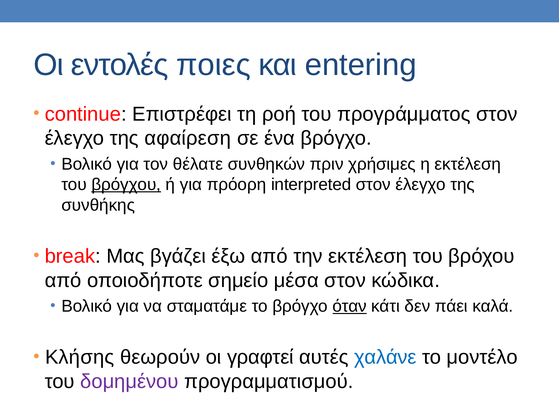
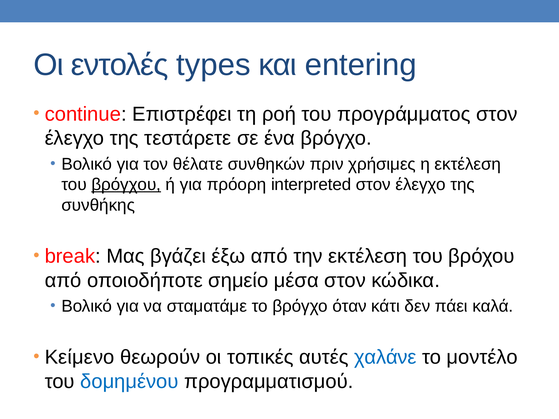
ποιες: ποιες -> types
αφαίρεση: αφαίρεση -> τεστάρετε
όταν underline: present -> none
Κλήσης: Κλήσης -> Κείμενο
γραφτεί: γραφτεί -> τοπικές
δομημένου colour: purple -> blue
